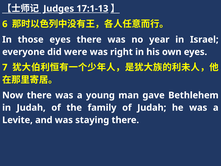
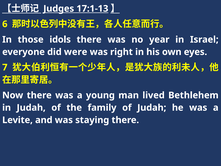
those eyes: eyes -> idols
gave: gave -> lived
